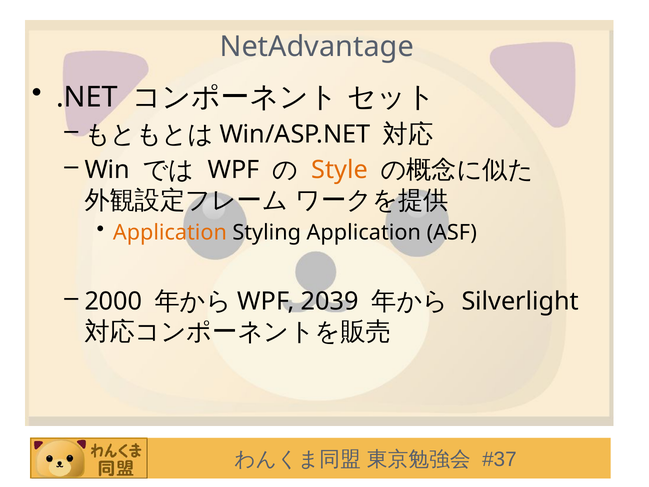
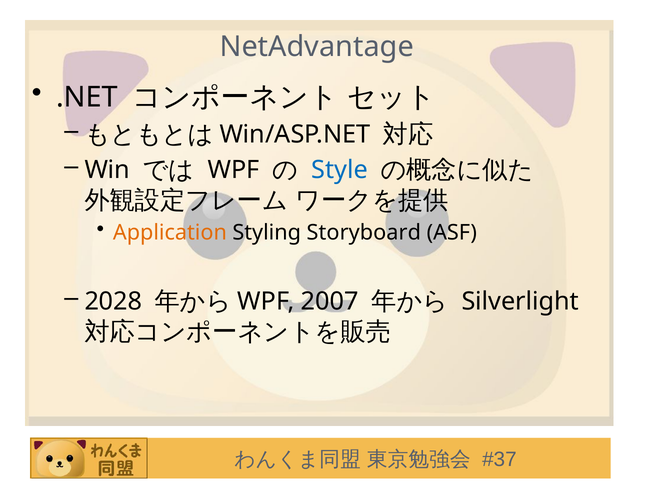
Style colour: orange -> blue
Styling Application: Application -> Storyboard
2000: 2000 -> 2028
2039: 2039 -> 2007
